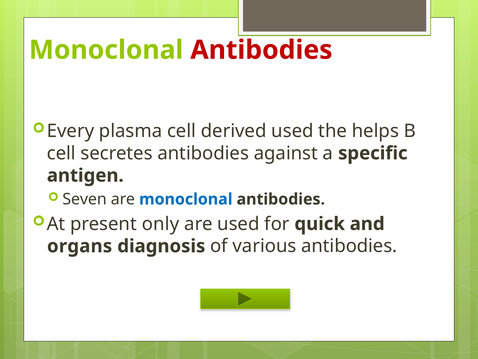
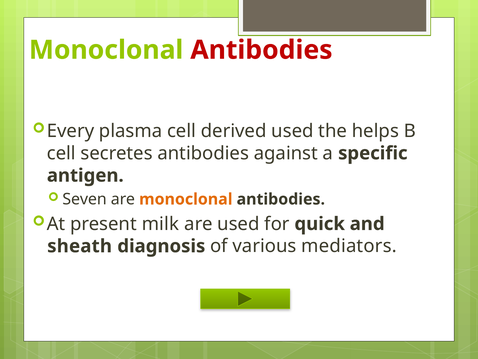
monoclonal at (186, 199) colour: blue -> orange
only: only -> milk
organs: organs -> sheath
various antibodies: antibodies -> mediators
